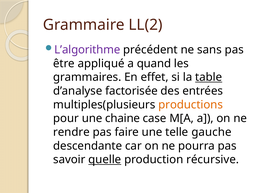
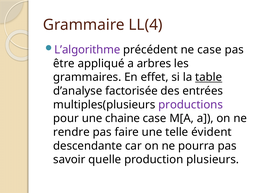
LL(2: LL(2 -> LL(4
ne sans: sans -> case
quand: quand -> arbres
productions colour: orange -> purple
gauche: gauche -> évident
quelle underline: present -> none
récursive: récursive -> plusieurs
